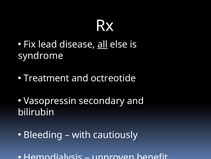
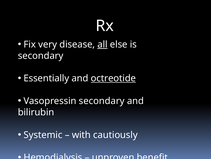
lead: lead -> very
syndrome at (41, 56): syndrome -> secondary
Treatment: Treatment -> Essentially
octreotide underline: none -> present
Bleeding: Bleeding -> Systemic
